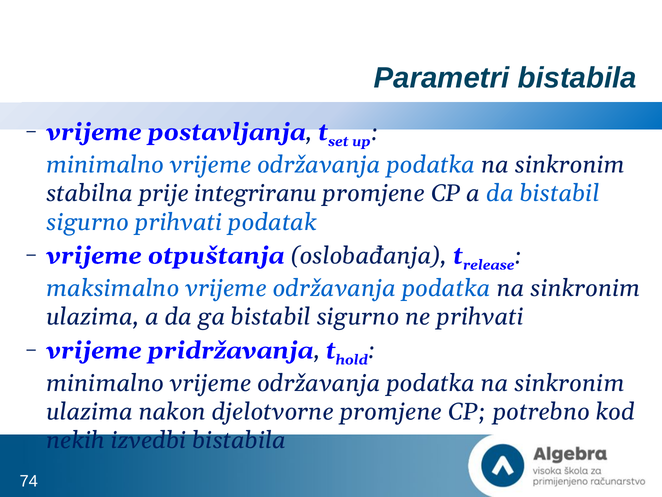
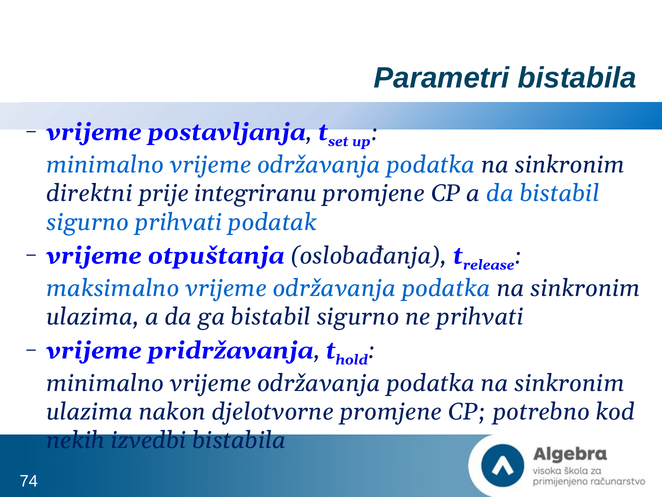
stabilna: stabilna -> direktni
